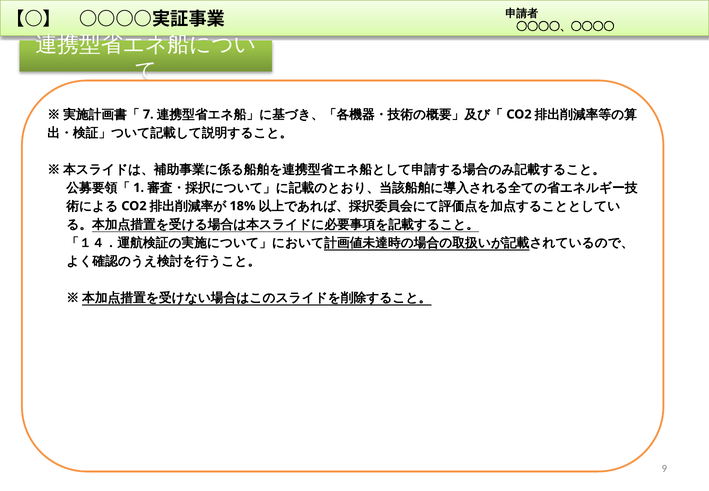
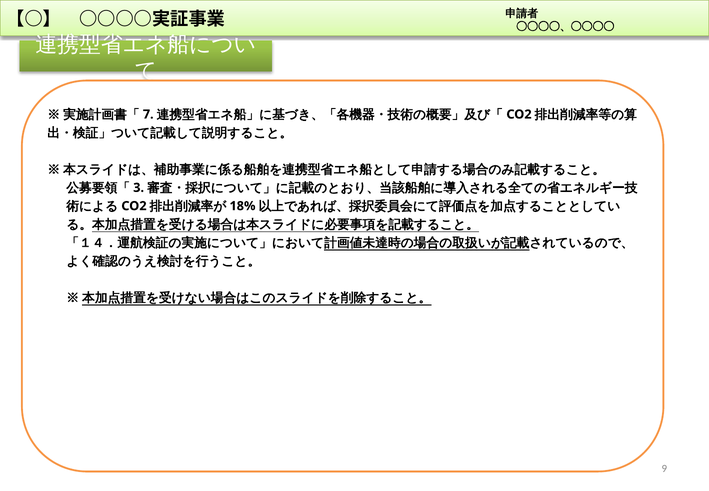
1: 1 -> 3
